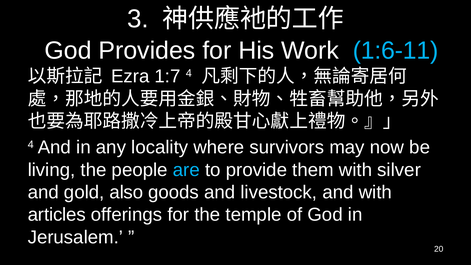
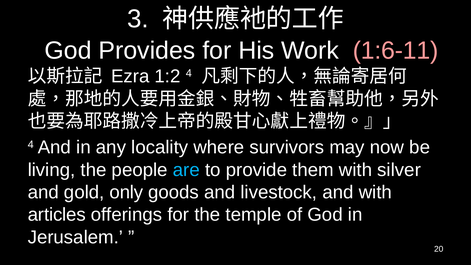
1:6-11 colour: light blue -> pink
1:7: 1:7 -> 1:2
also: also -> only
